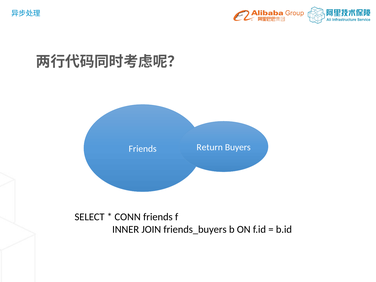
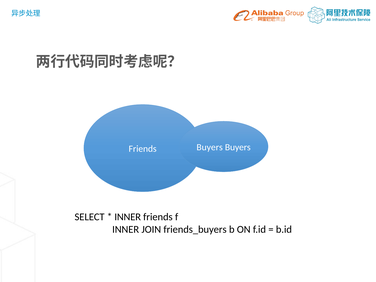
Friends Return: Return -> Buyers
CONN at (128, 217): CONN -> INNER
